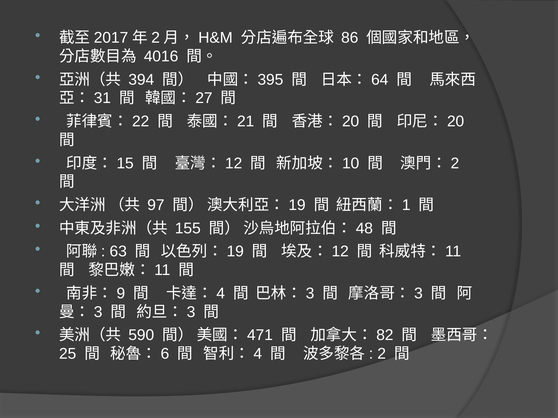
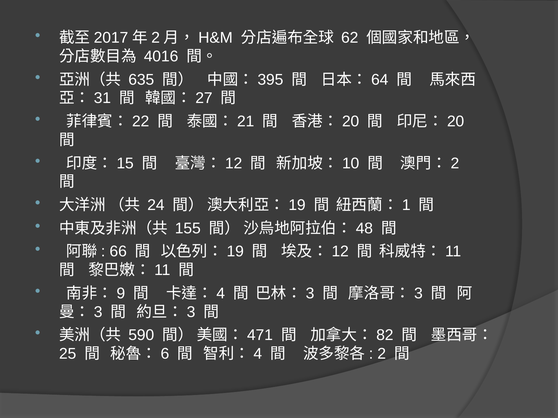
86: 86 -> 62
394: 394 -> 635
97: 97 -> 24
63: 63 -> 66
